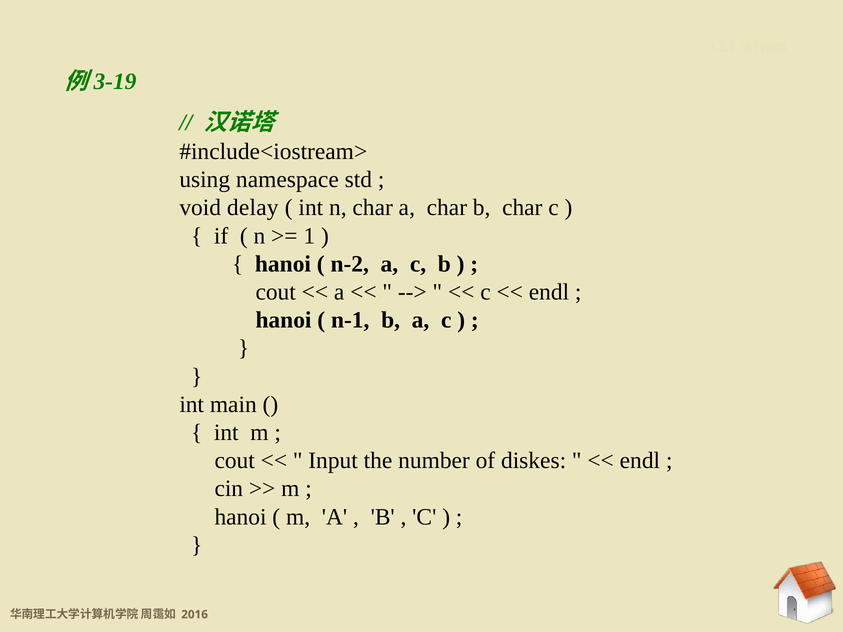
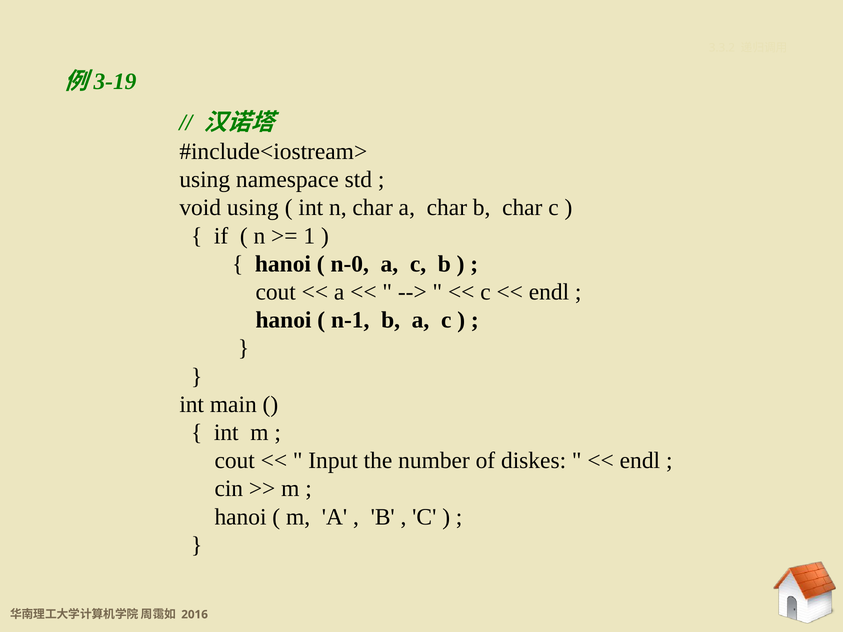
void delay: delay -> using
n-2: n-2 -> n-0
